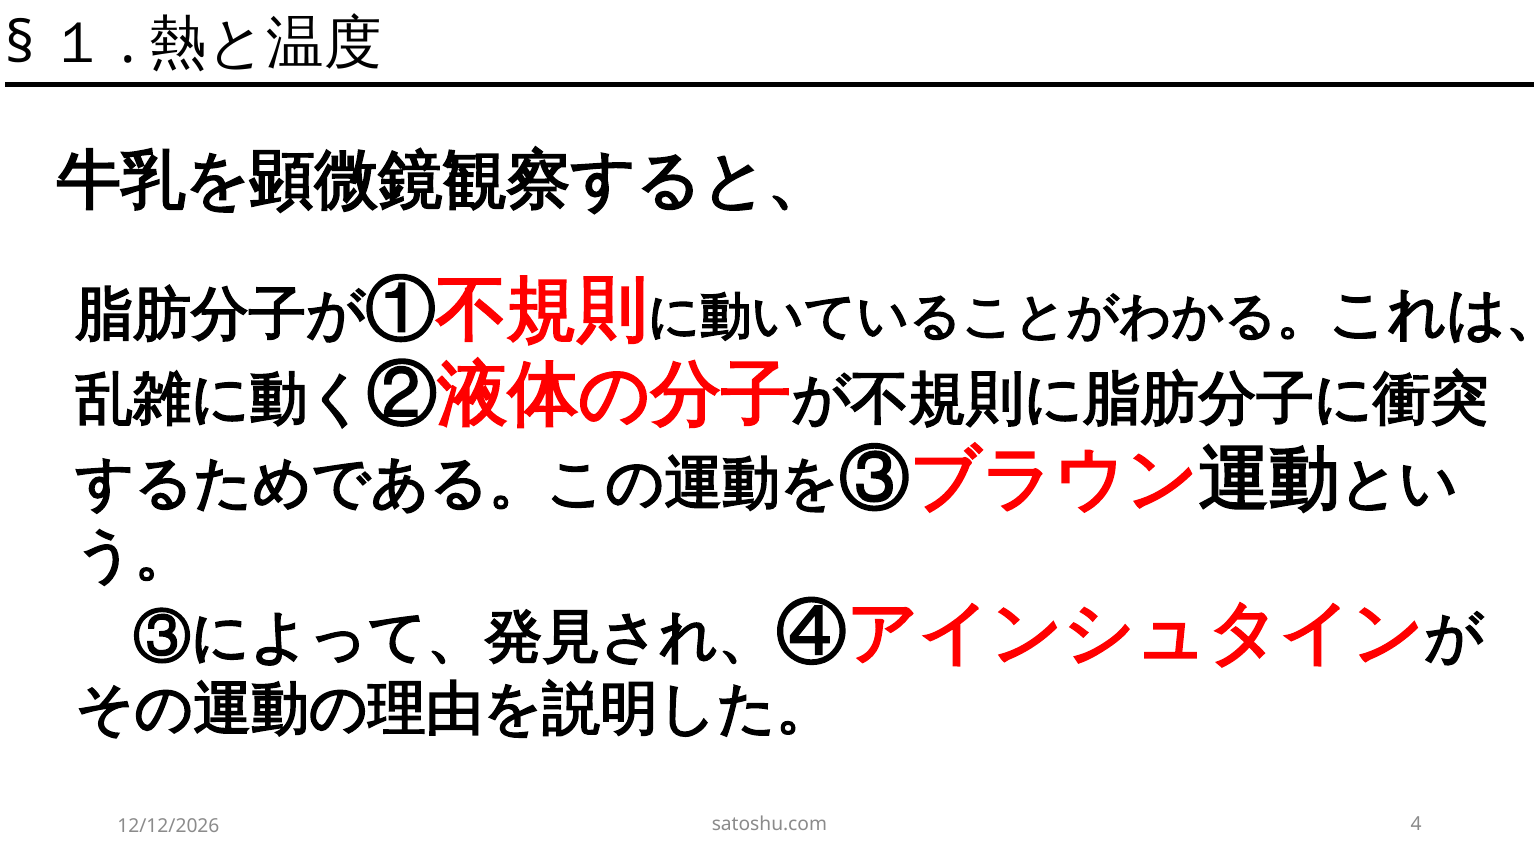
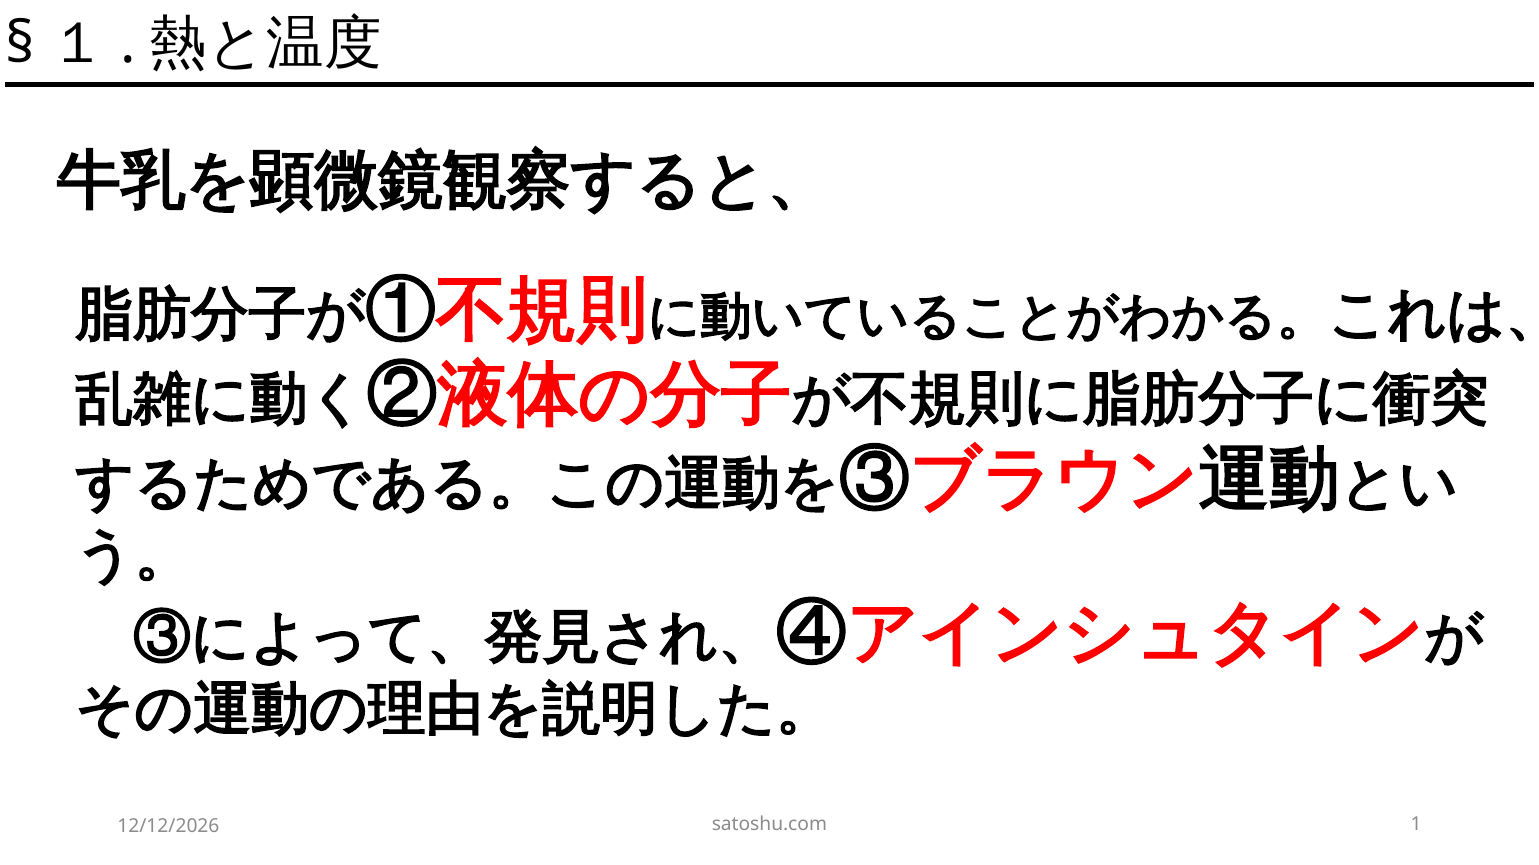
4: 4 -> 1
